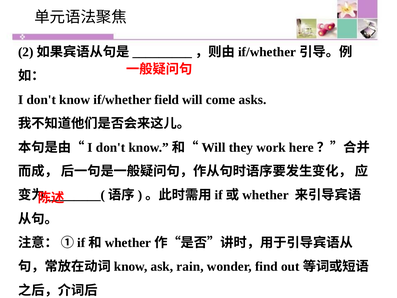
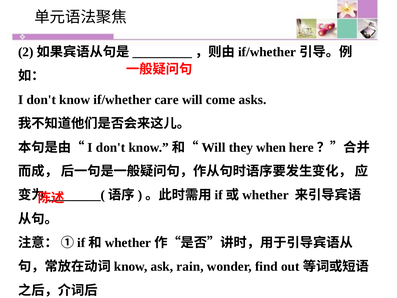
field: field -> care
work: work -> when
